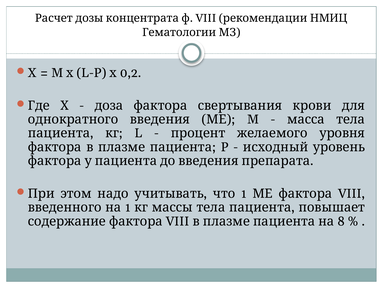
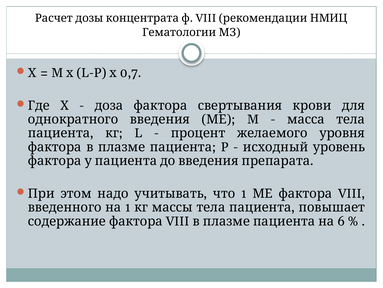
0,2: 0,2 -> 0,7
8: 8 -> 6
